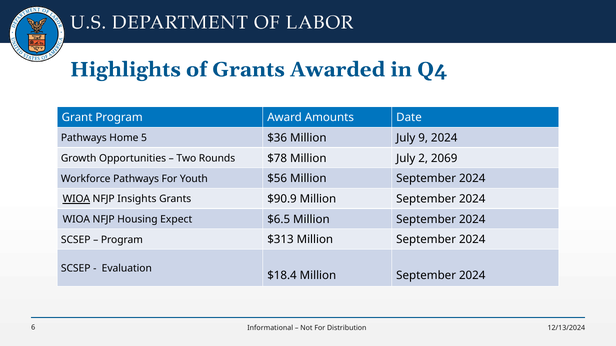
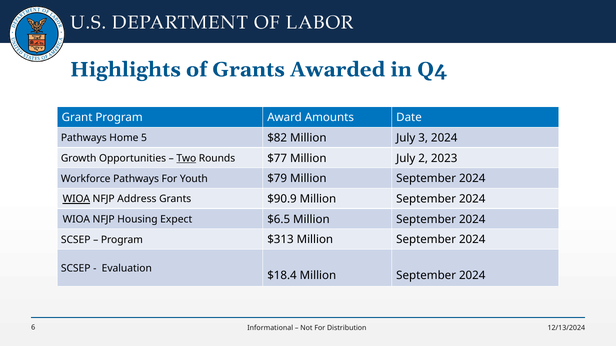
$36: $36 -> $82
9: 9 -> 3
Two underline: none -> present
$78: $78 -> $77
2069: 2069 -> 2023
$56: $56 -> $79
Insights: Insights -> Address
